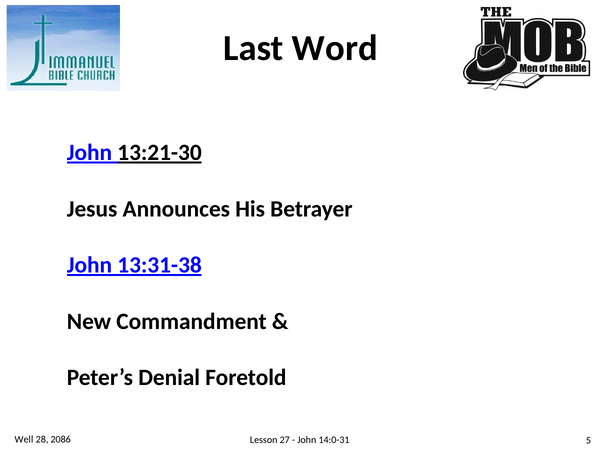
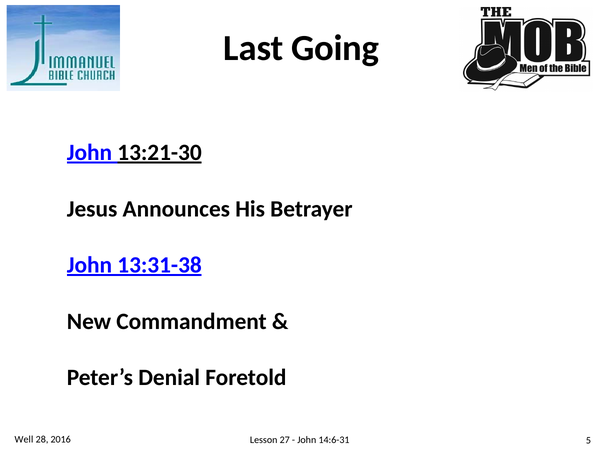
Word: Word -> Going
2086: 2086 -> 2016
14:0-31: 14:0-31 -> 14:6-31
